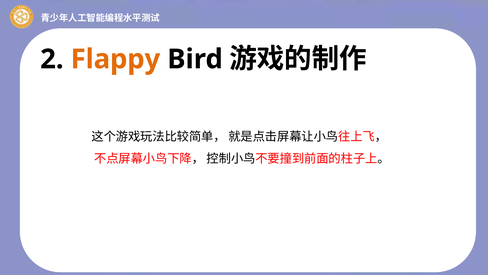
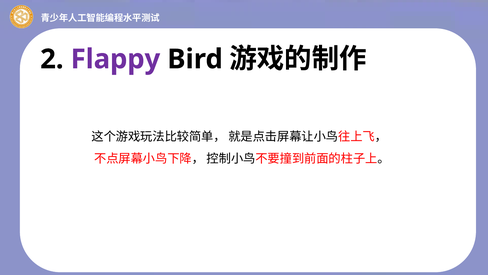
Flappy colour: orange -> purple
